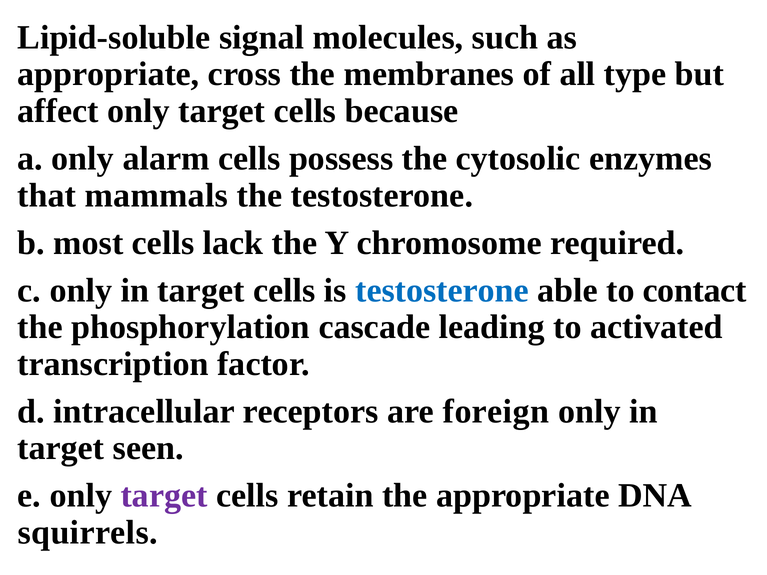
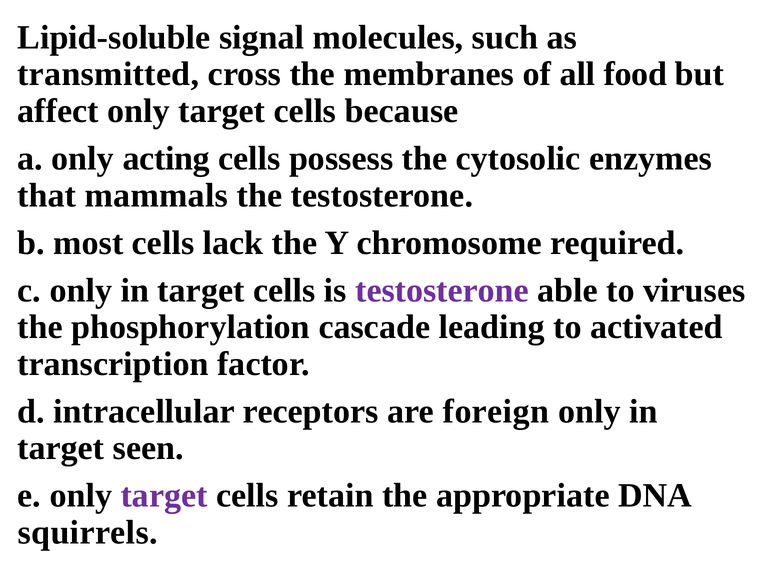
appropriate at (108, 74): appropriate -> transmitted
type: type -> food
alarm: alarm -> acting
testosterone at (442, 290) colour: blue -> purple
contact: contact -> viruses
